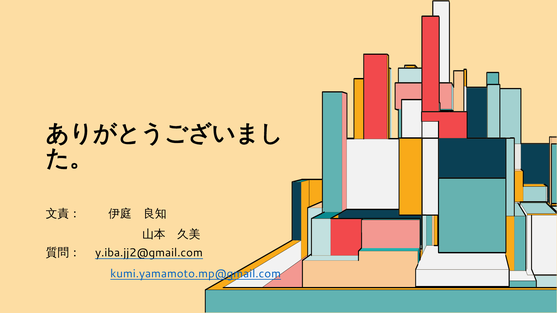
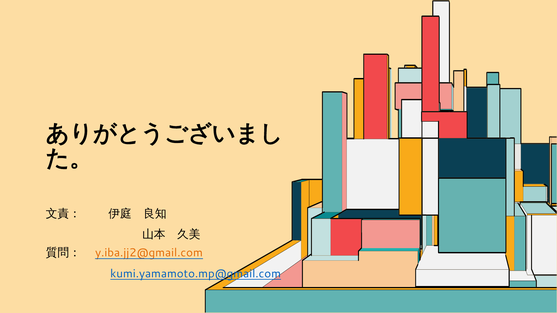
y.iba.jj2@gmail.com colour: black -> orange
